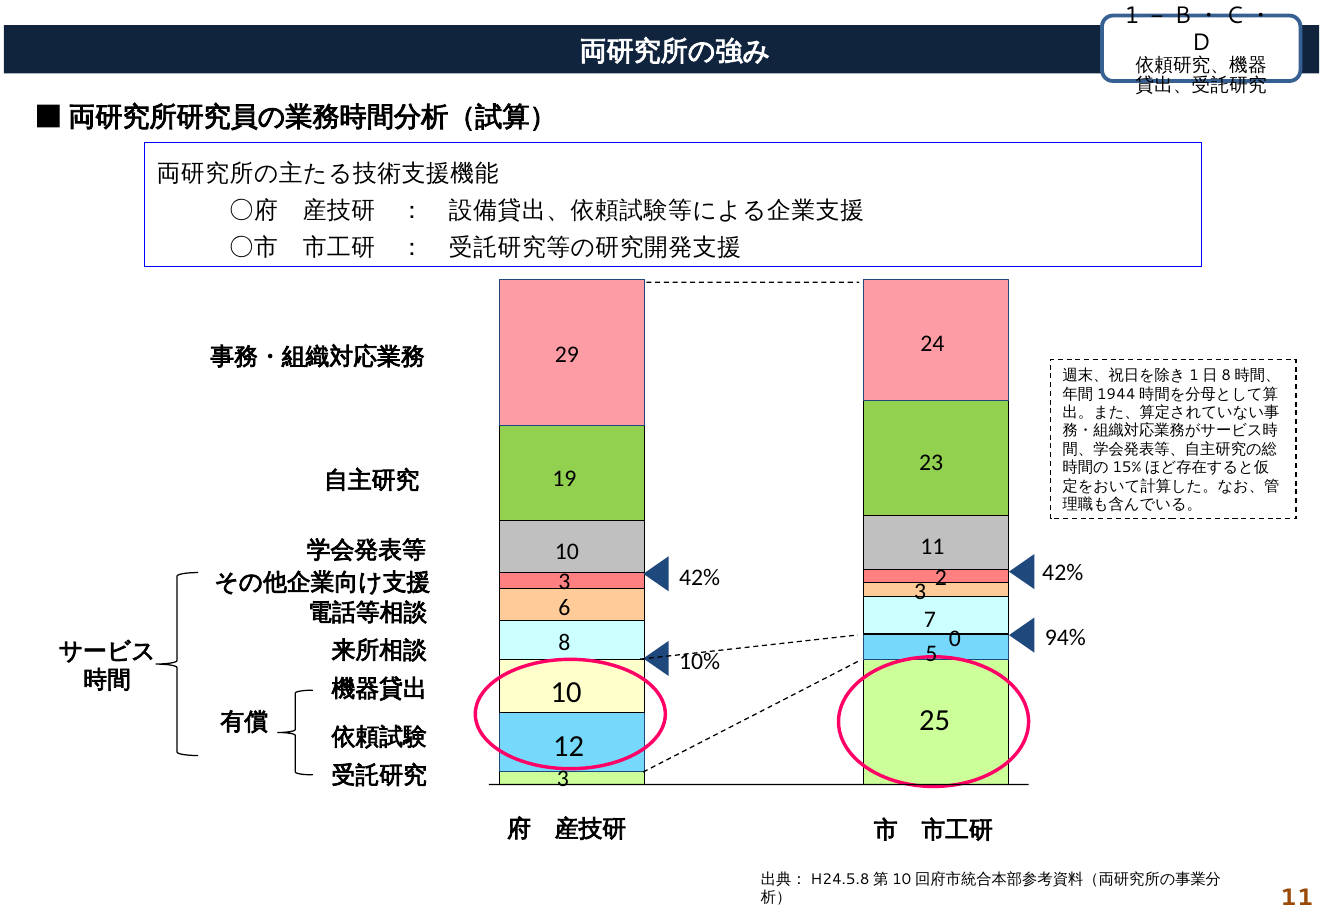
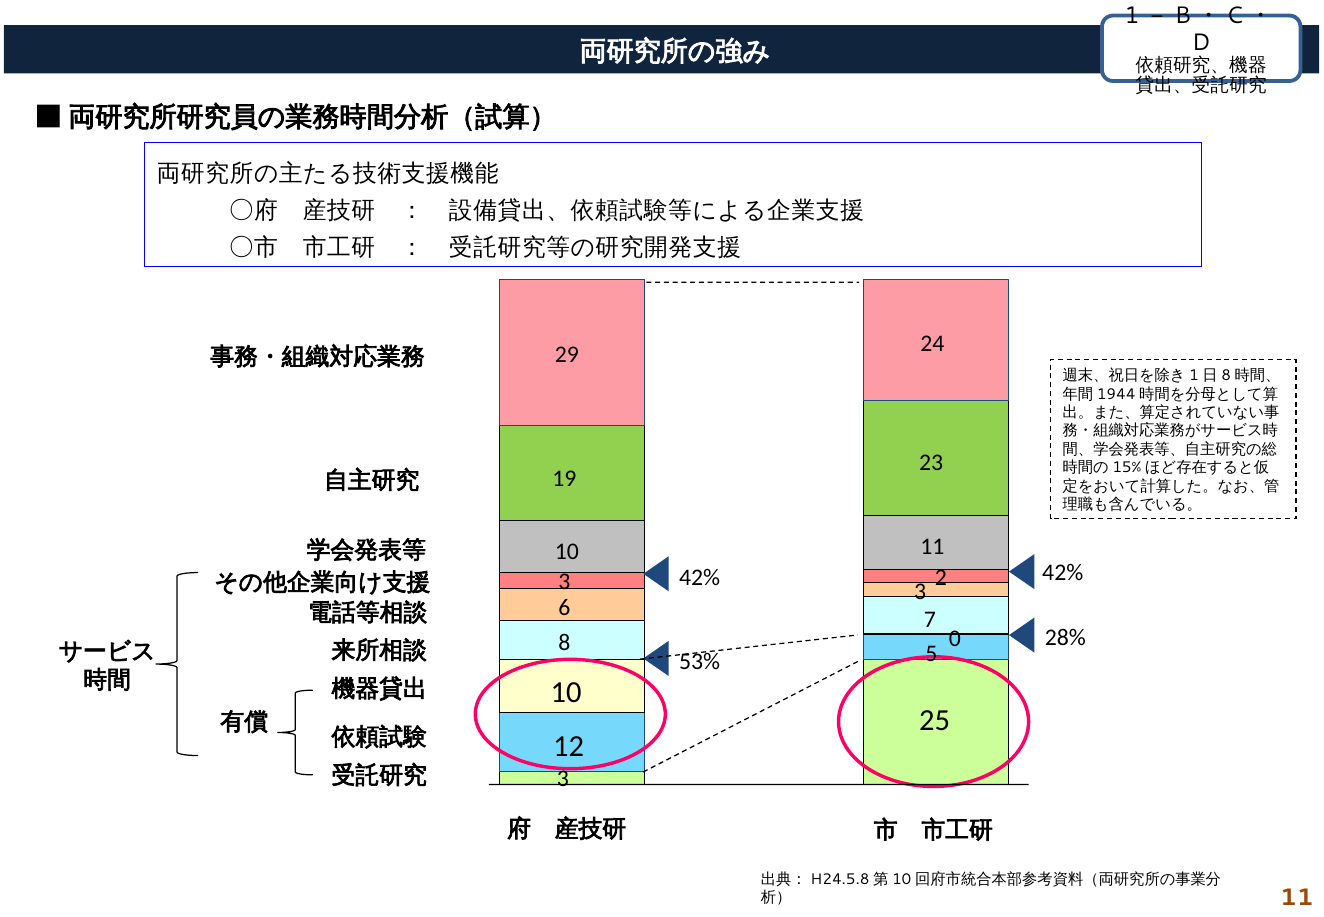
94%: 94% -> 28%
10%: 10% -> 53%
